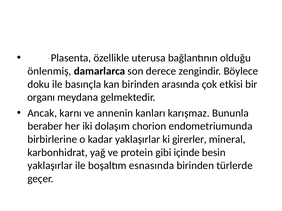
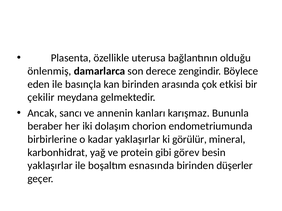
doku: doku -> eden
organı: organı -> çekilir
karnı: karnı -> sancı
girerler: girerler -> görülür
içinde: içinde -> görev
türlerde: türlerde -> düşerler
